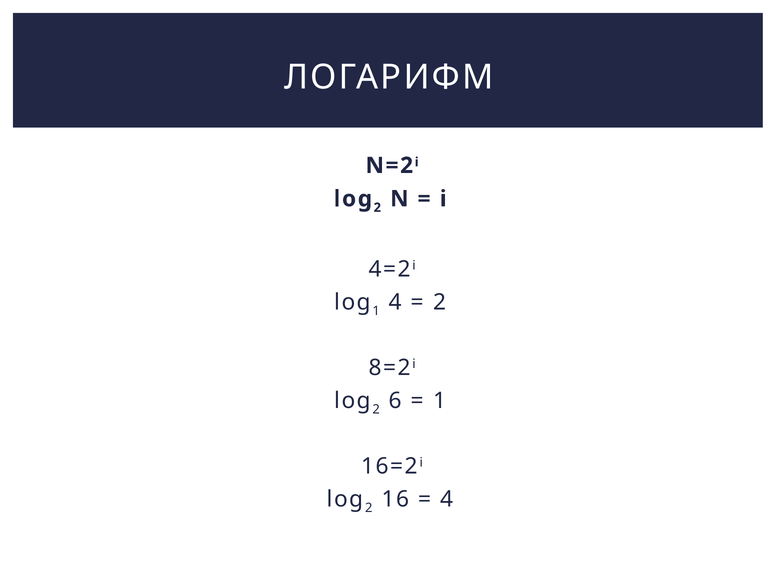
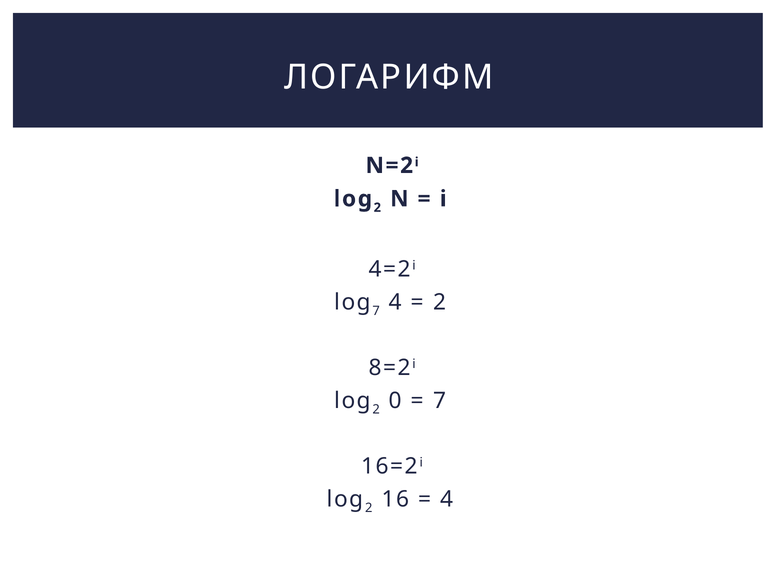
1 at (376, 311): 1 -> 7
6: 6 -> 0
1 at (440, 401): 1 -> 7
